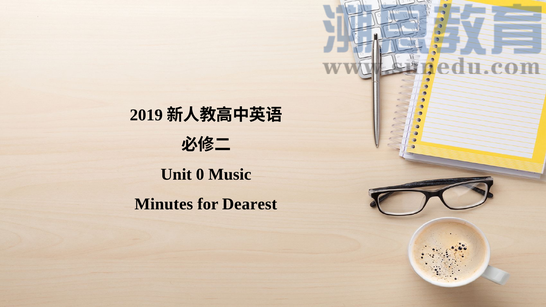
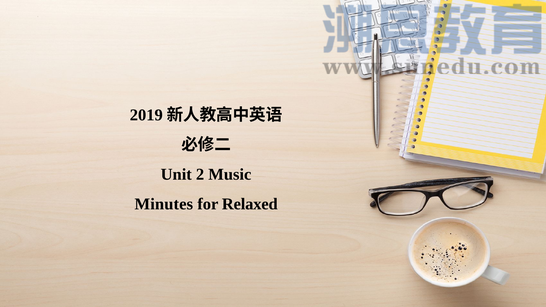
0: 0 -> 2
Dearest: Dearest -> Relaxed
